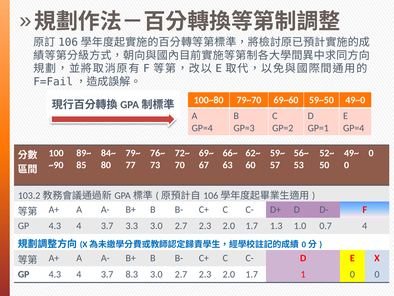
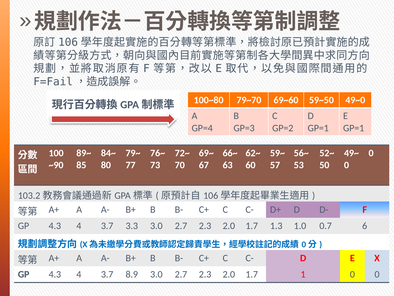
GP=4 at (354, 128): GP=4 -> GP=1
0.7 4: 4 -> 6
8.3: 8.3 -> 8.9
